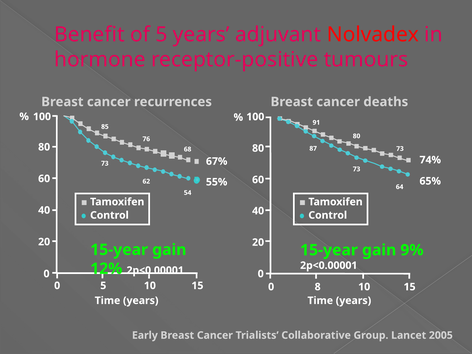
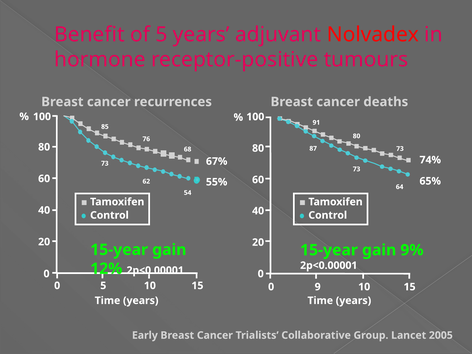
8: 8 -> 9
